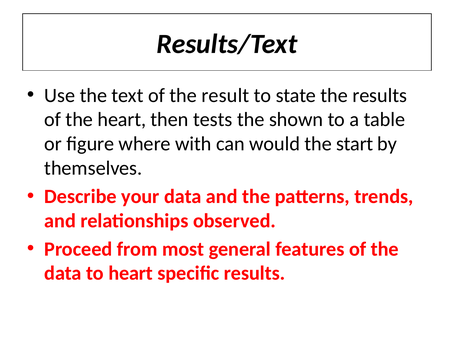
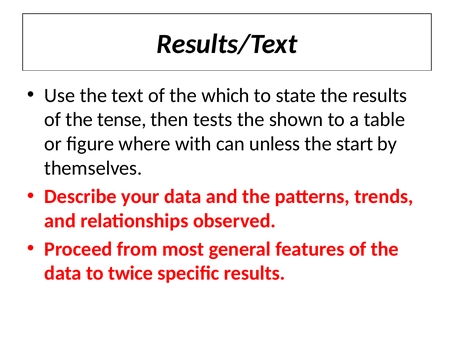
result: result -> which
the heart: heart -> tense
would: would -> unless
to heart: heart -> twice
